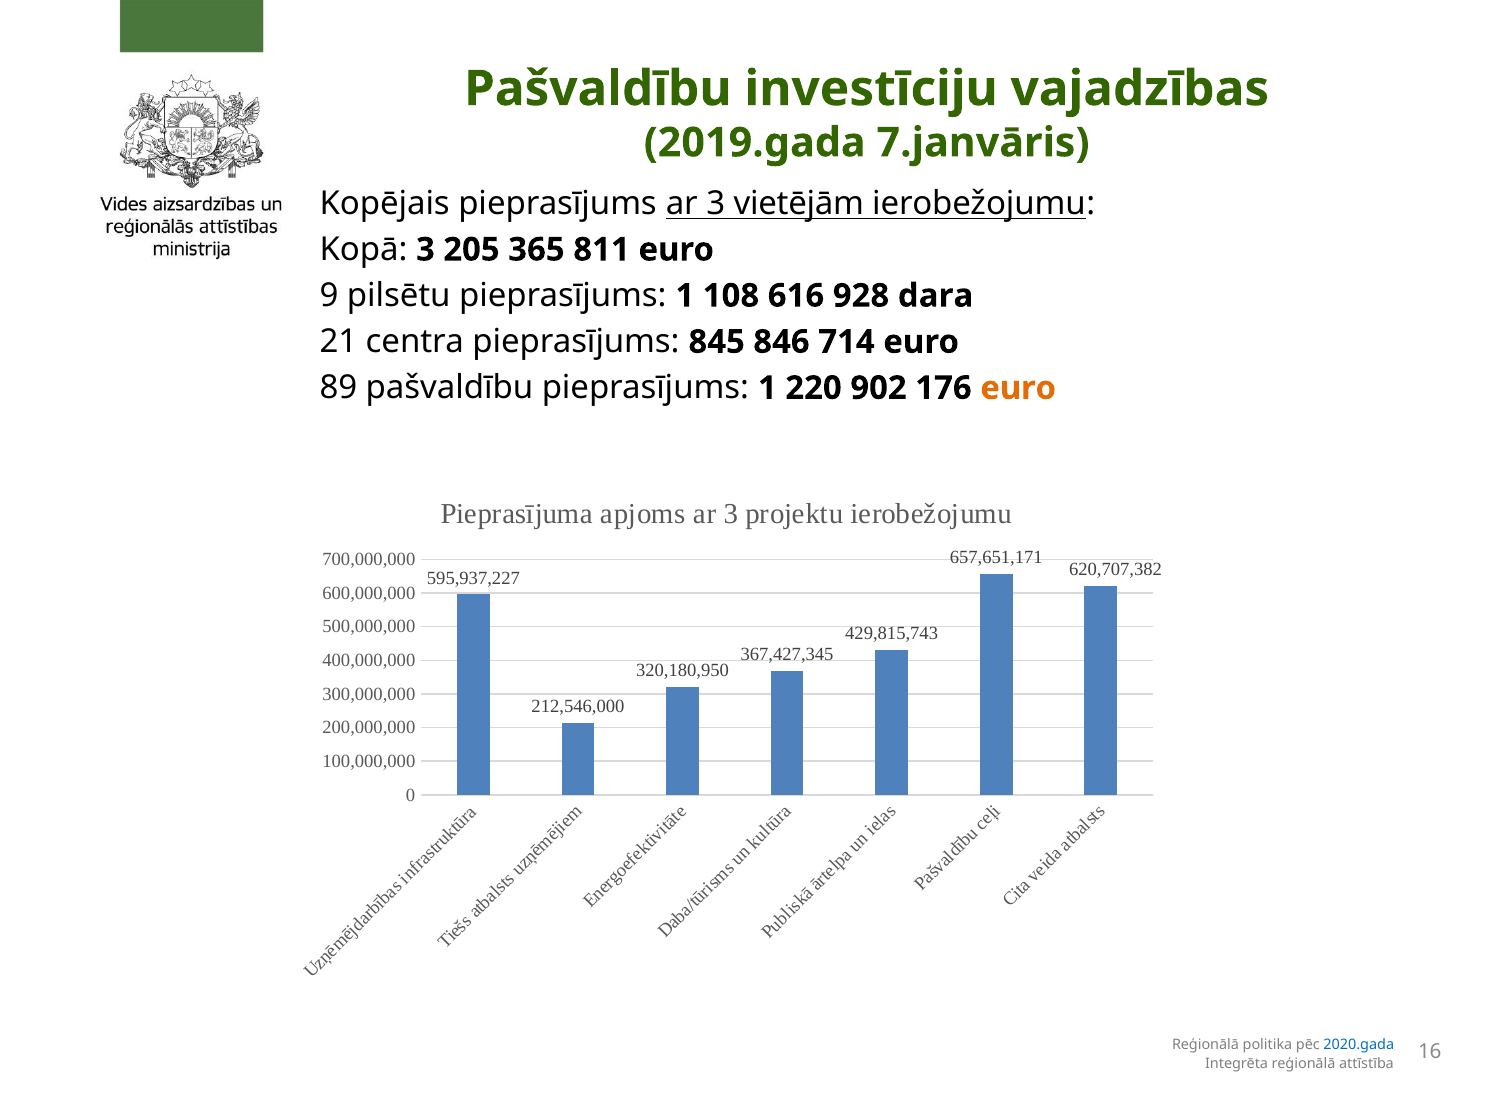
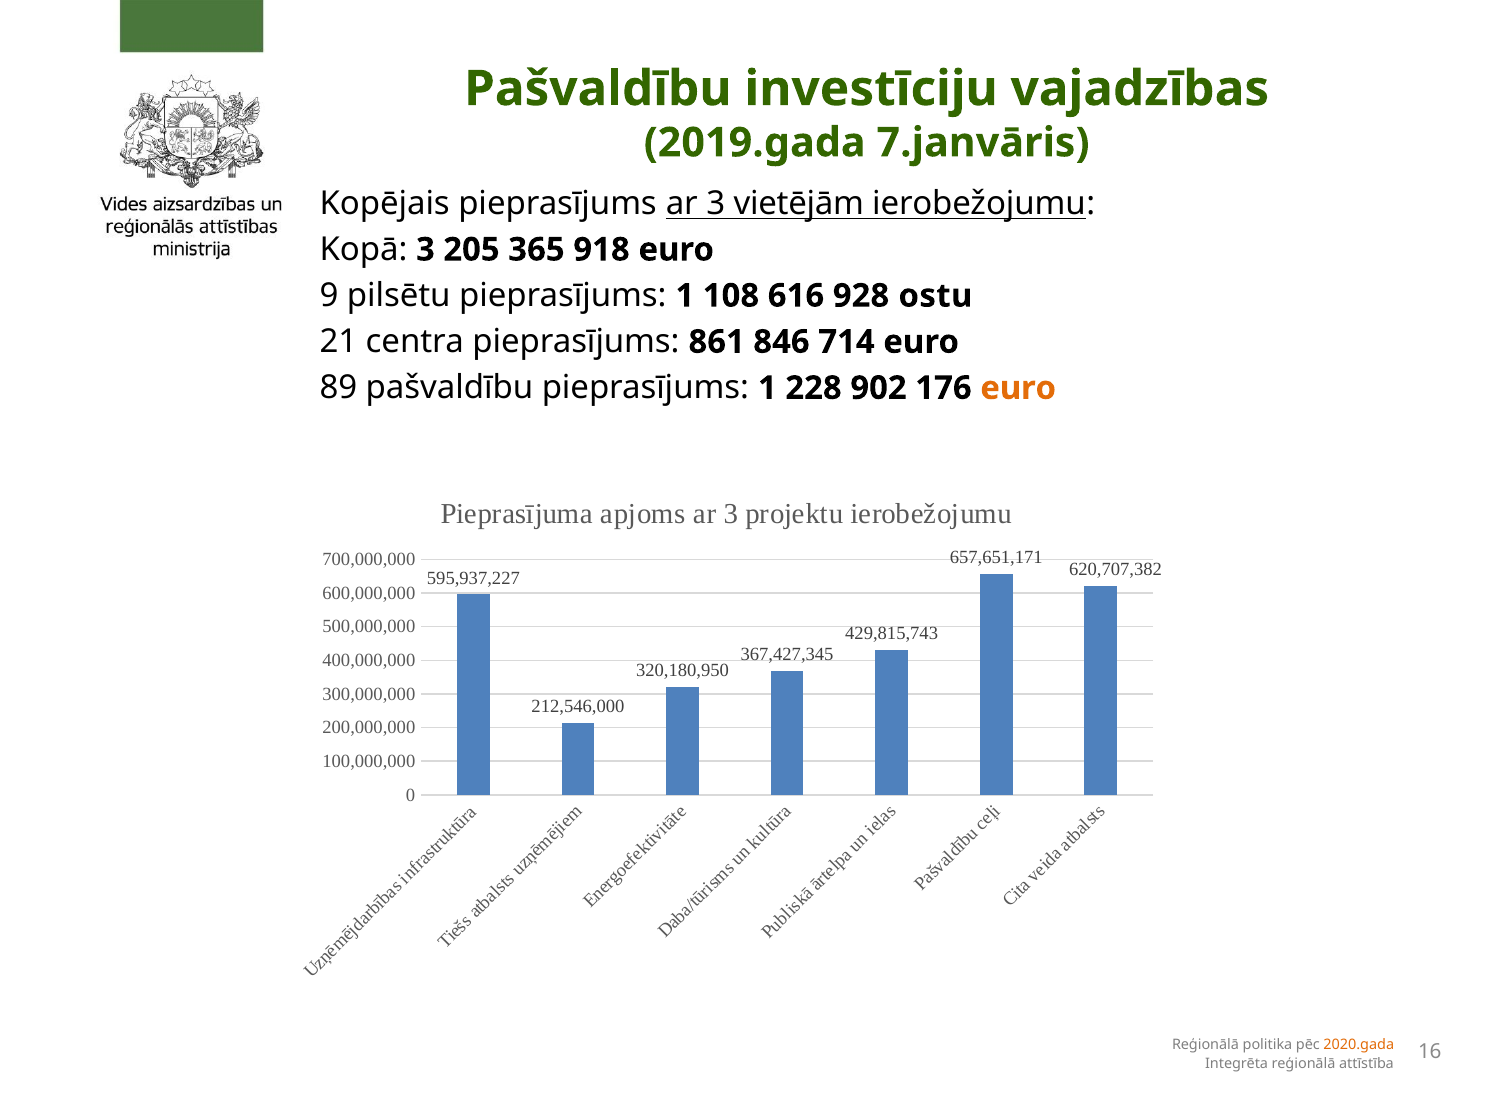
811: 811 -> 918
dara: dara -> ostu
845: 845 -> 861
220: 220 -> 228
2020.gada colour: blue -> orange
